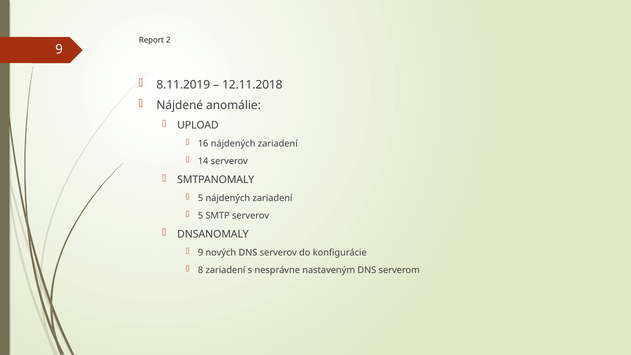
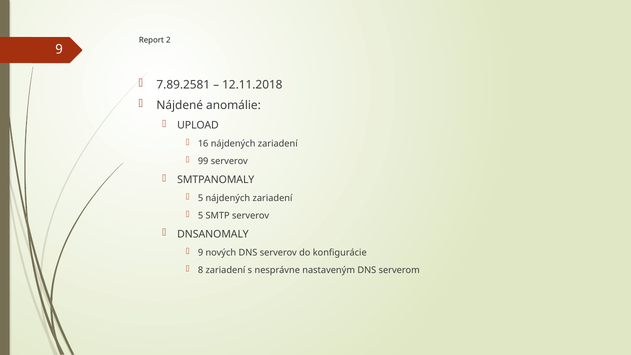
8.11.2019: 8.11.2019 -> 7.89.2581
14: 14 -> 99
